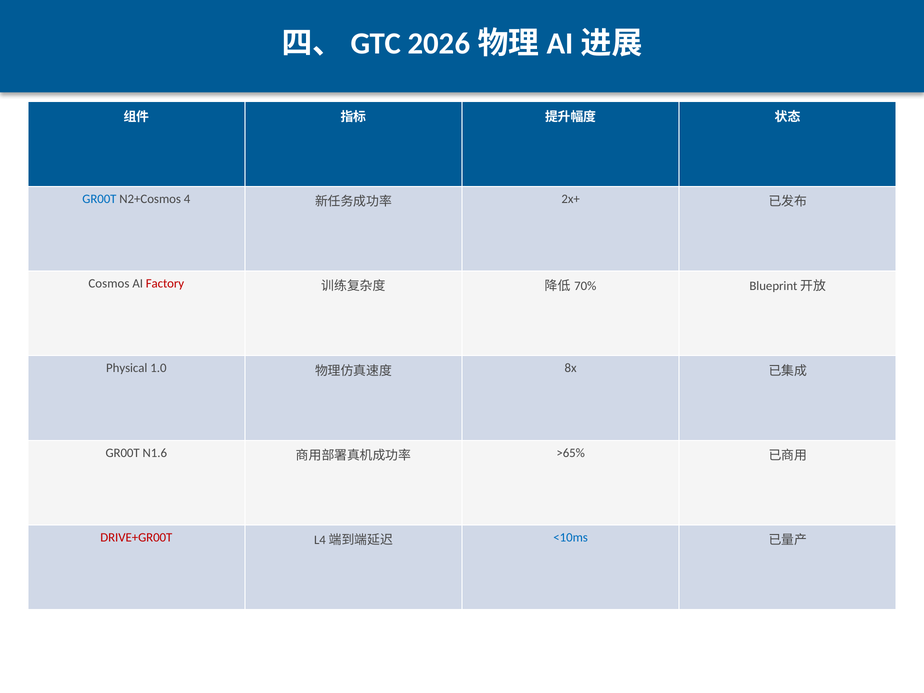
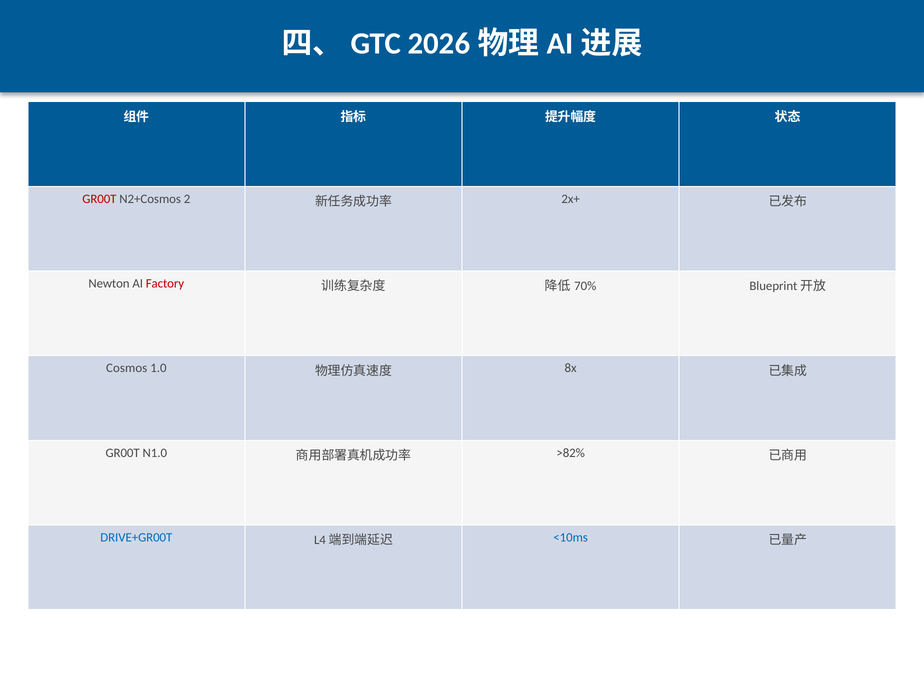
GR00T at (99, 199) colour: blue -> red
4: 4 -> 2
Cosmos: Cosmos -> Newton
Physical: Physical -> Cosmos
N1.6: N1.6 -> N1.0
>65%: >65% -> >82%
DRIVE+GR00T colour: red -> blue
